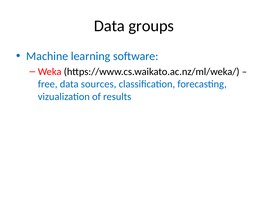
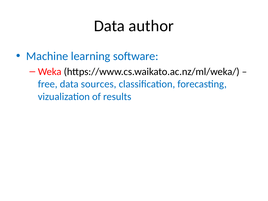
groups: groups -> author
